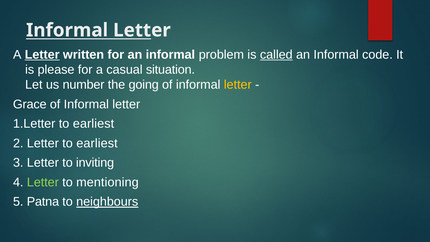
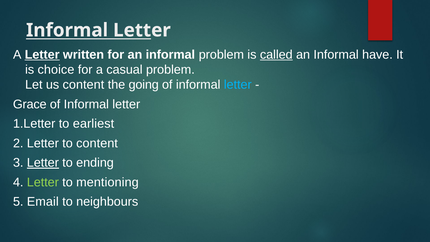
code: code -> have
please: please -> choice
casual situation: situation -> problem
us number: number -> content
letter at (238, 85) colour: yellow -> light blue
Letter to earliest: earliest -> content
Letter at (43, 163) underline: none -> present
inviting: inviting -> ending
Patna: Patna -> Email
neighbours underline: present -> none
